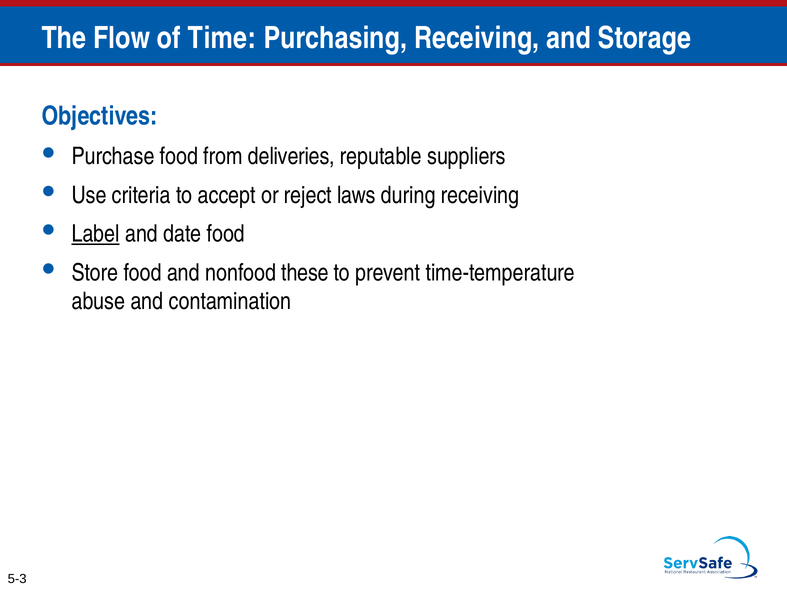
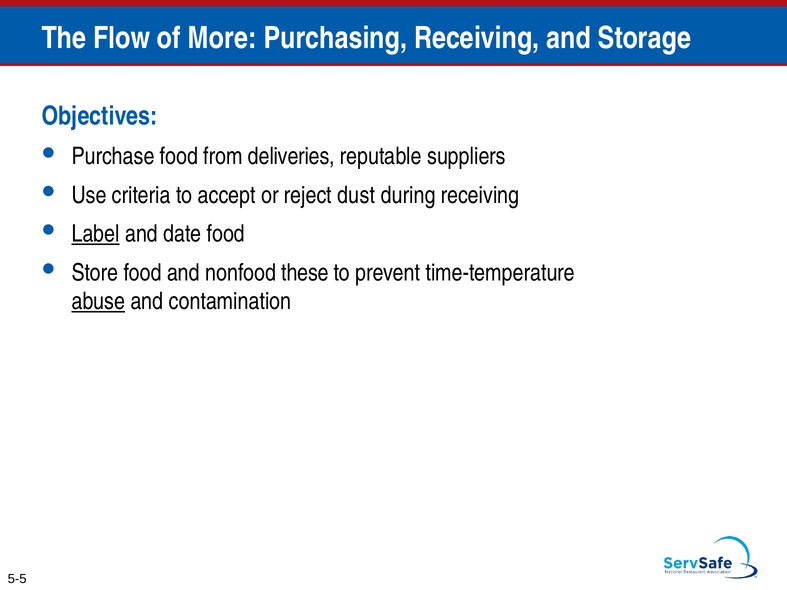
Time: Time -> More
laws: laws -> dust
abuse underline: none -> present
5-3: 5-3 -> 5-5
